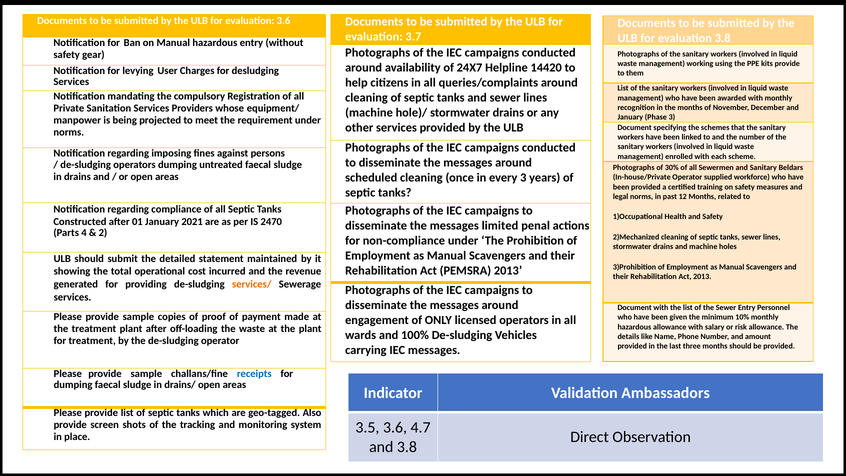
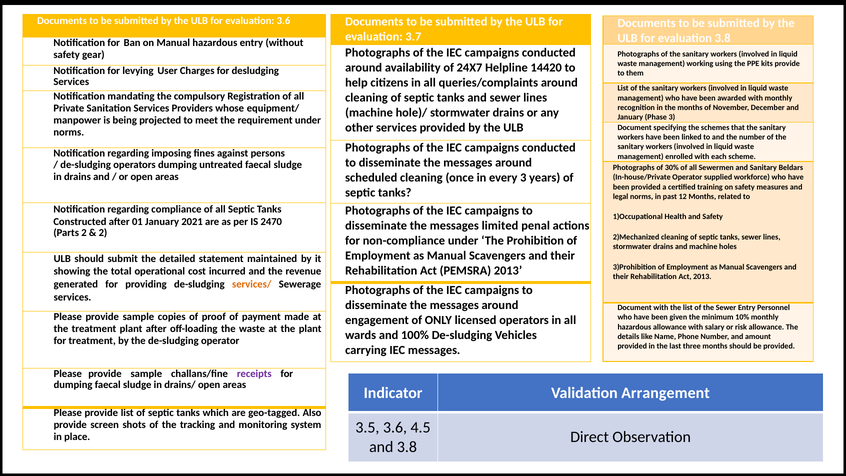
Parts 4: 4 -> 2
receipts colour: blue -> purple
Ambassadors: Ambassadors -> Arrangement
4.7: 4.7 -> 4.5
